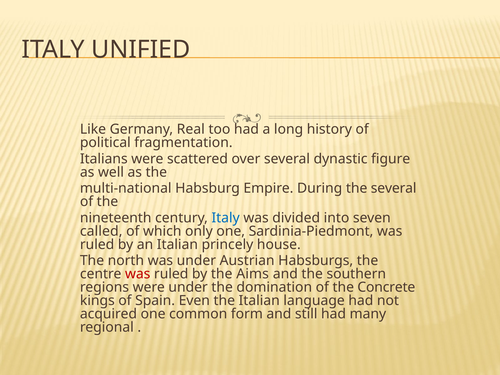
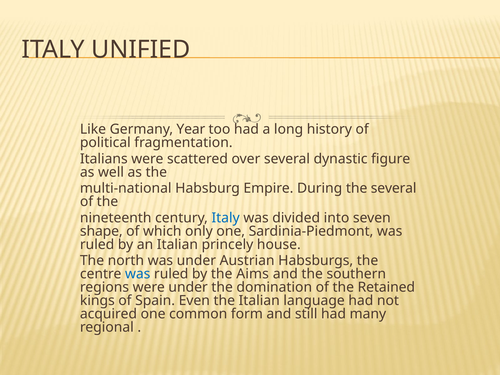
Real: Real -> Year
called: called -> shape
was at (138, 274) colour: red -> blue
Concrete: Concrete -> Retained
